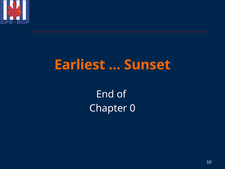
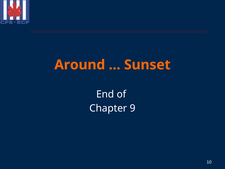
Earliest: Earliest -> Around
0: 0 -> 9
